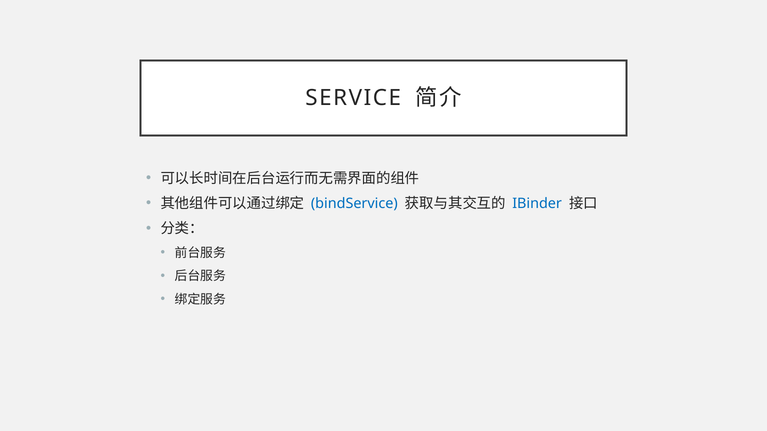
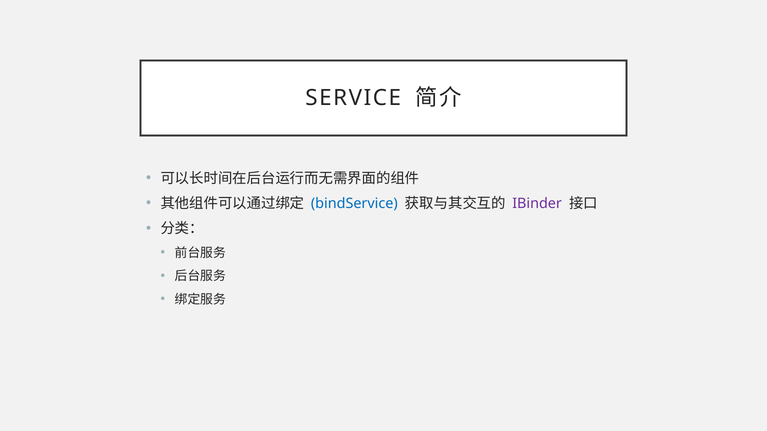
IBinder colour: blue -> purple
